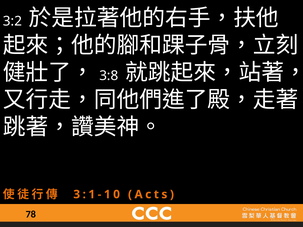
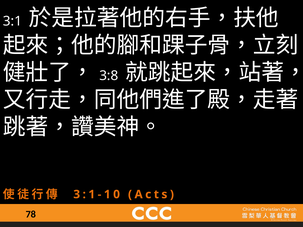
3:2: 3:2 -> 3:1
